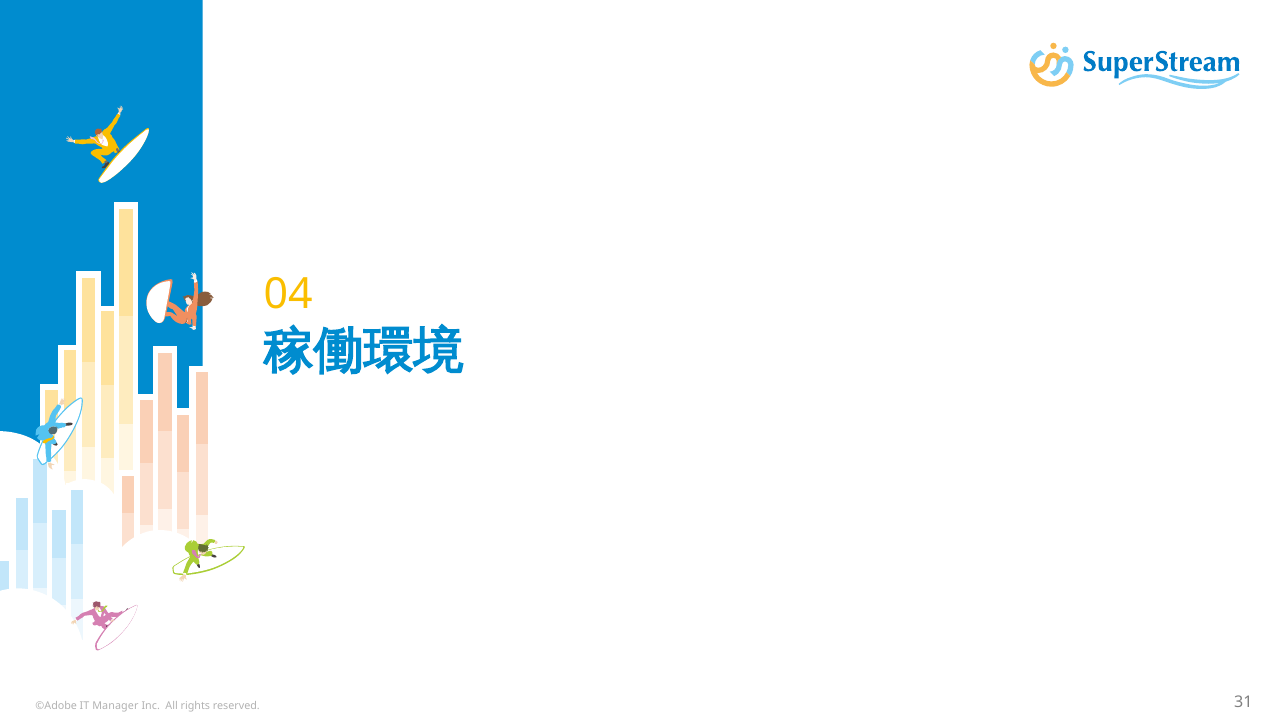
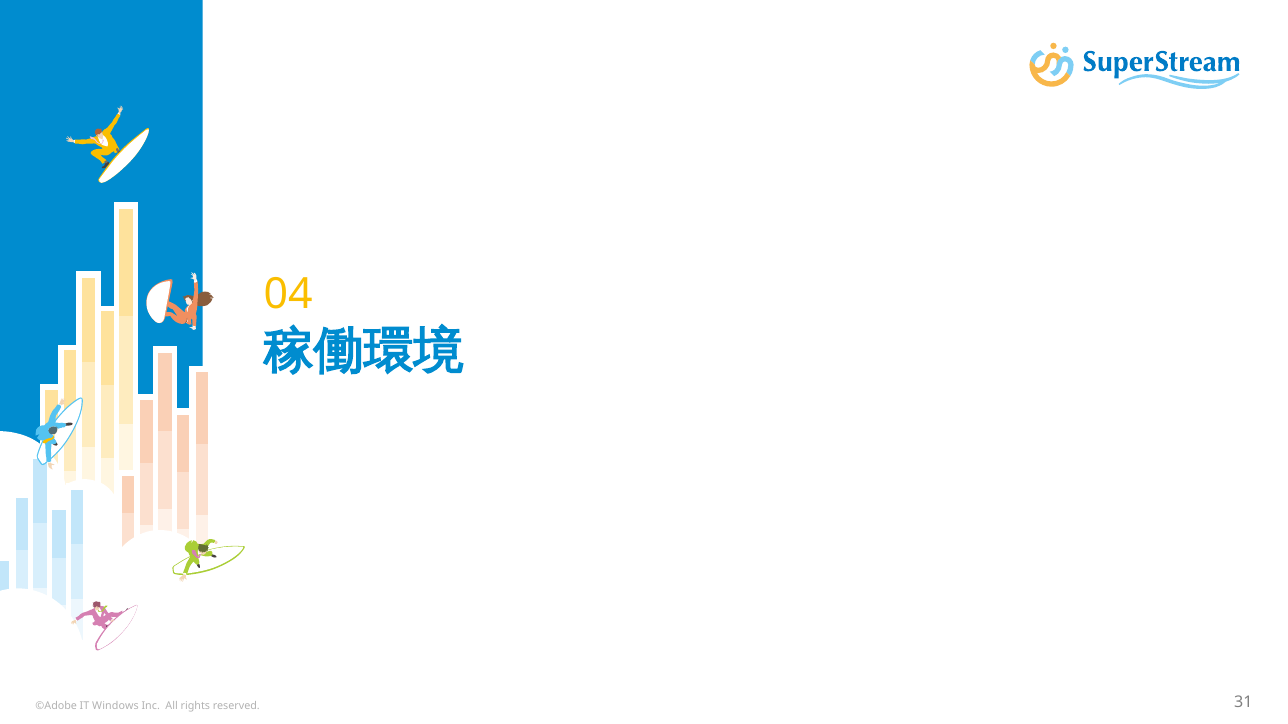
Manager: Manager -> Windows
